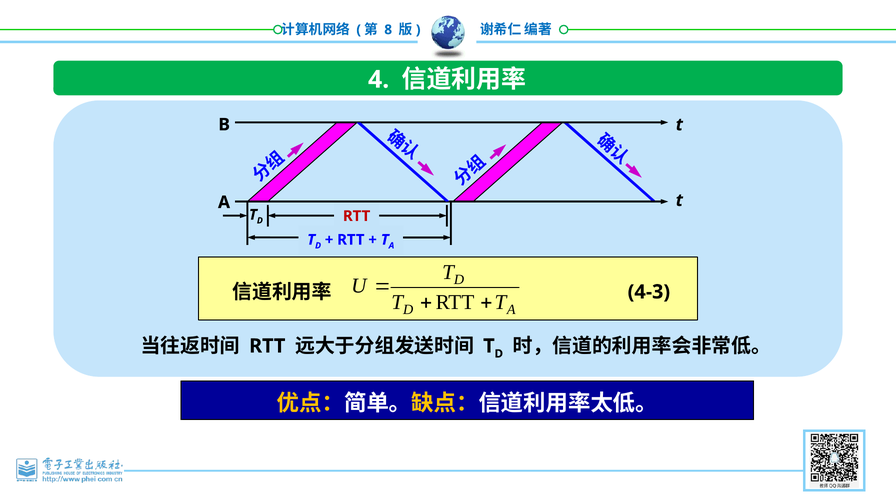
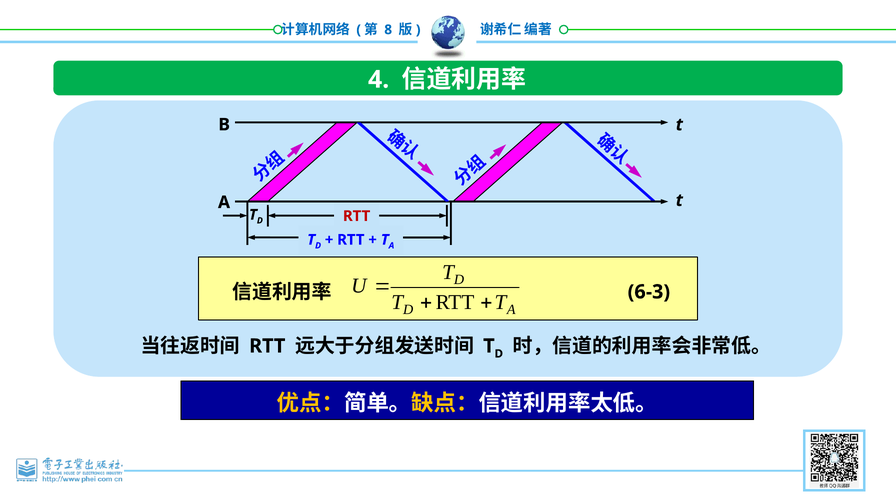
4-3: 4-3 -> 6-3
